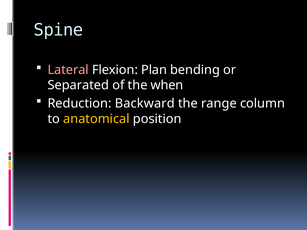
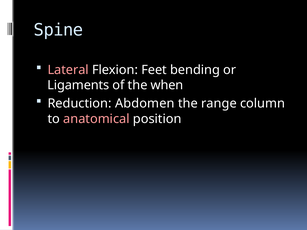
Plan: Plan -> Feet
Separated: Separated -> Ligaments
Backward: Backward -> Abdomen
anatomical colour: yellow -> pink
